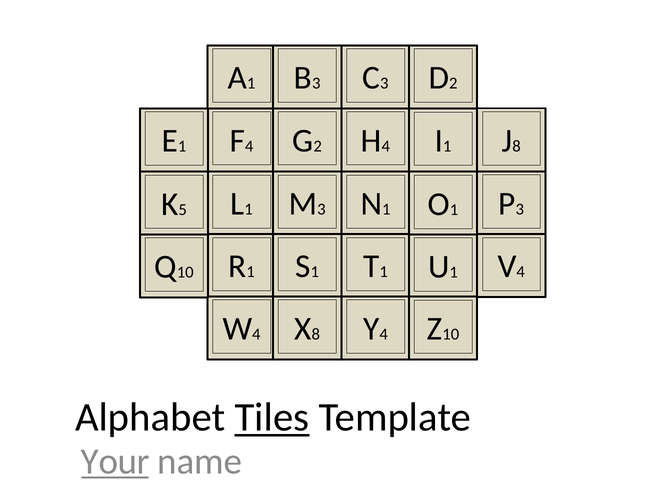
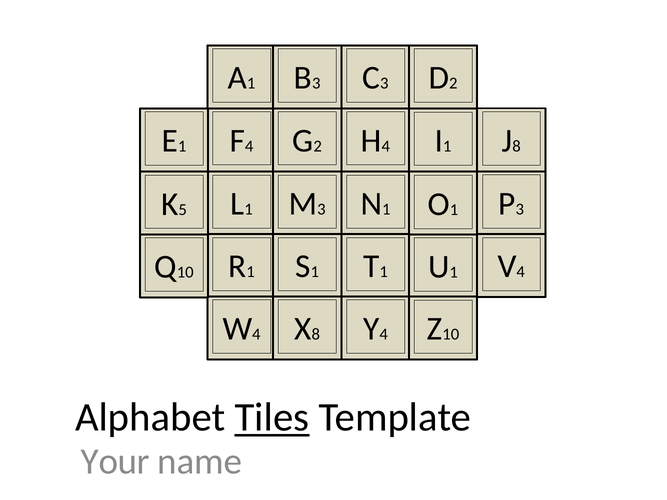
Your underline: present -> none
